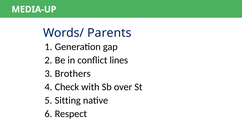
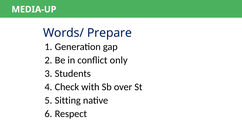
Parents: Parents -> Prepare
lines: lines -> only
Brothers: Brothers -> Students
